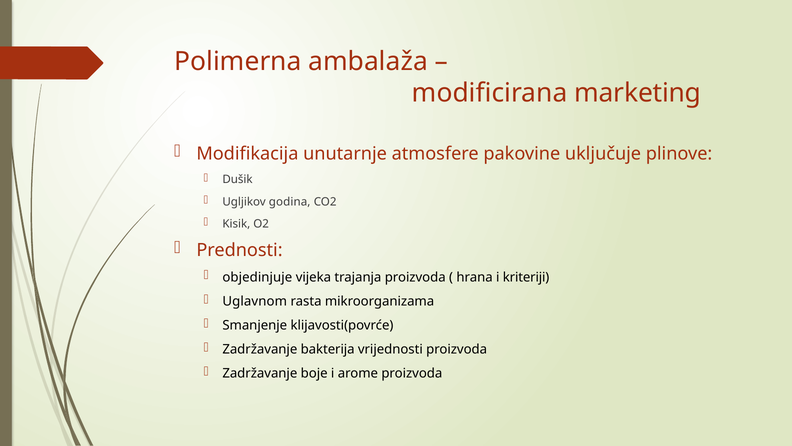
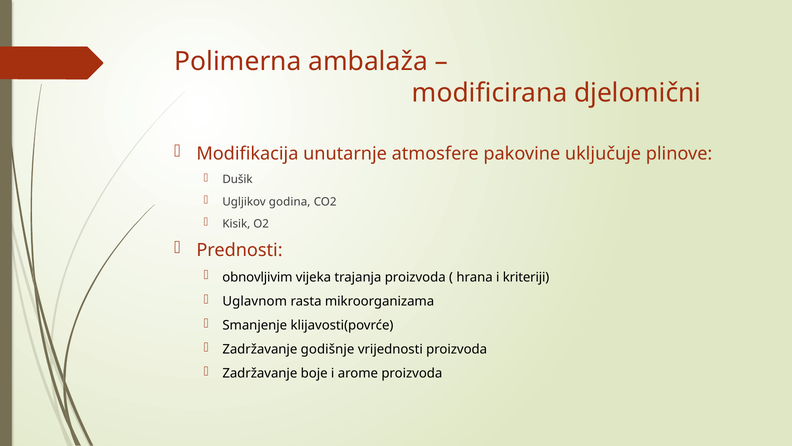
marketing: marketing -> djelomični
objedinjuje: objedinjuje -> obnovljivim
bakterija: bakterija -> godišnje
